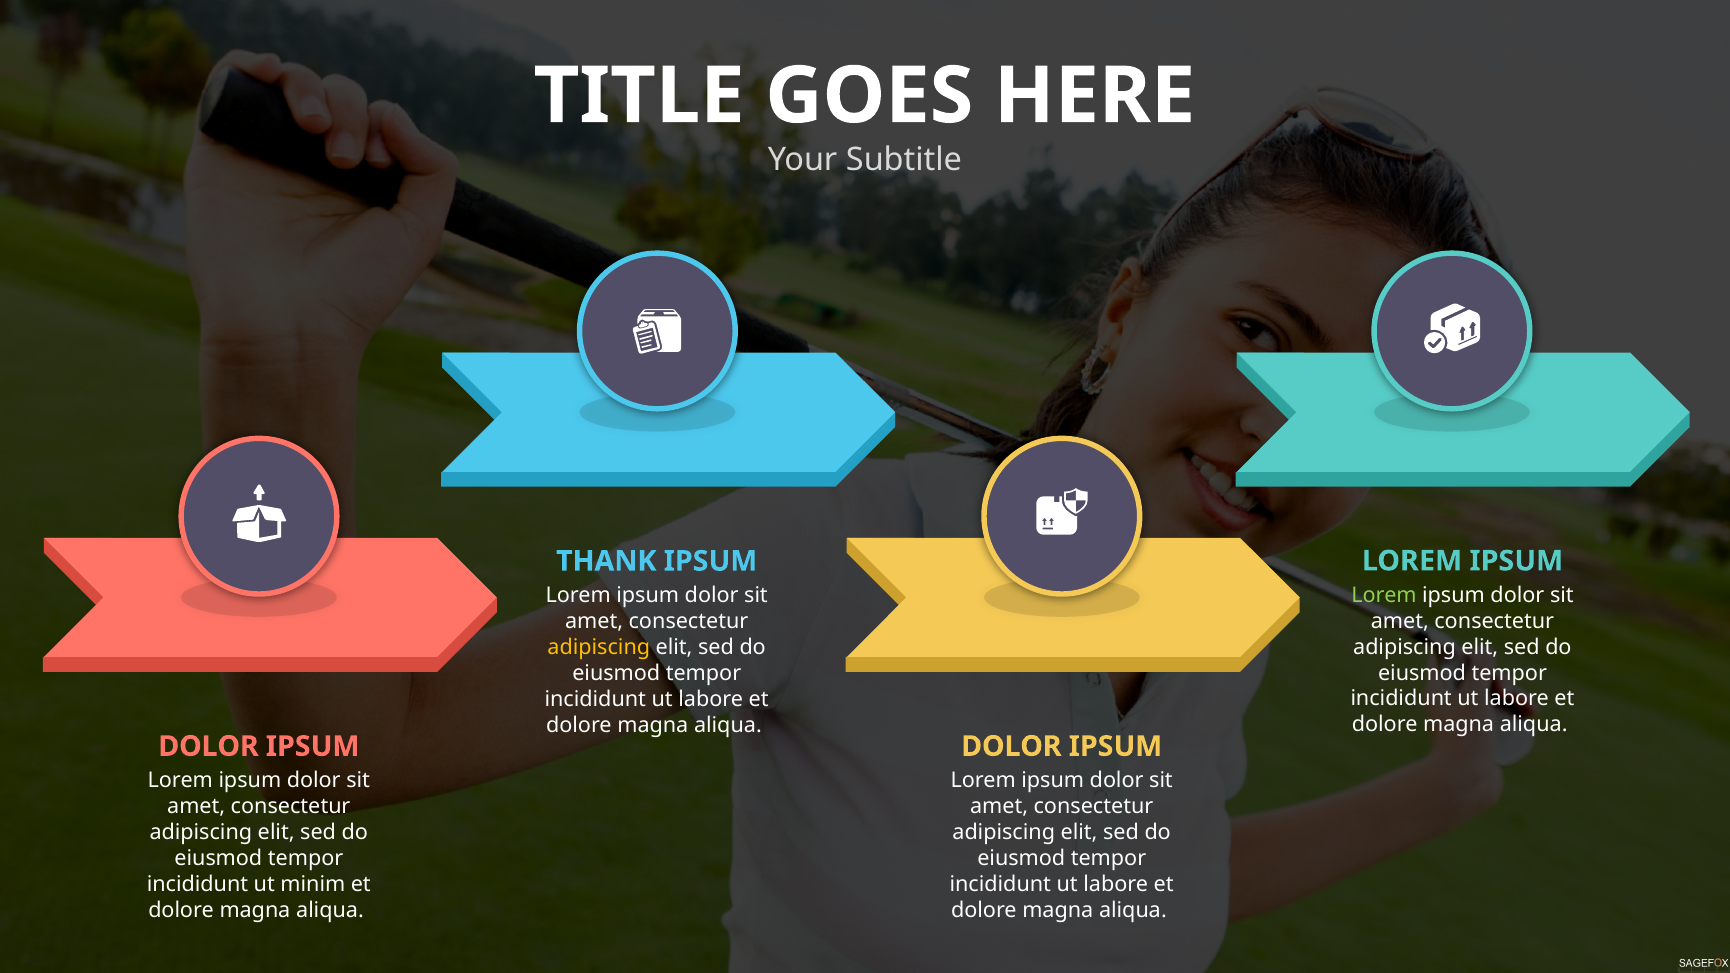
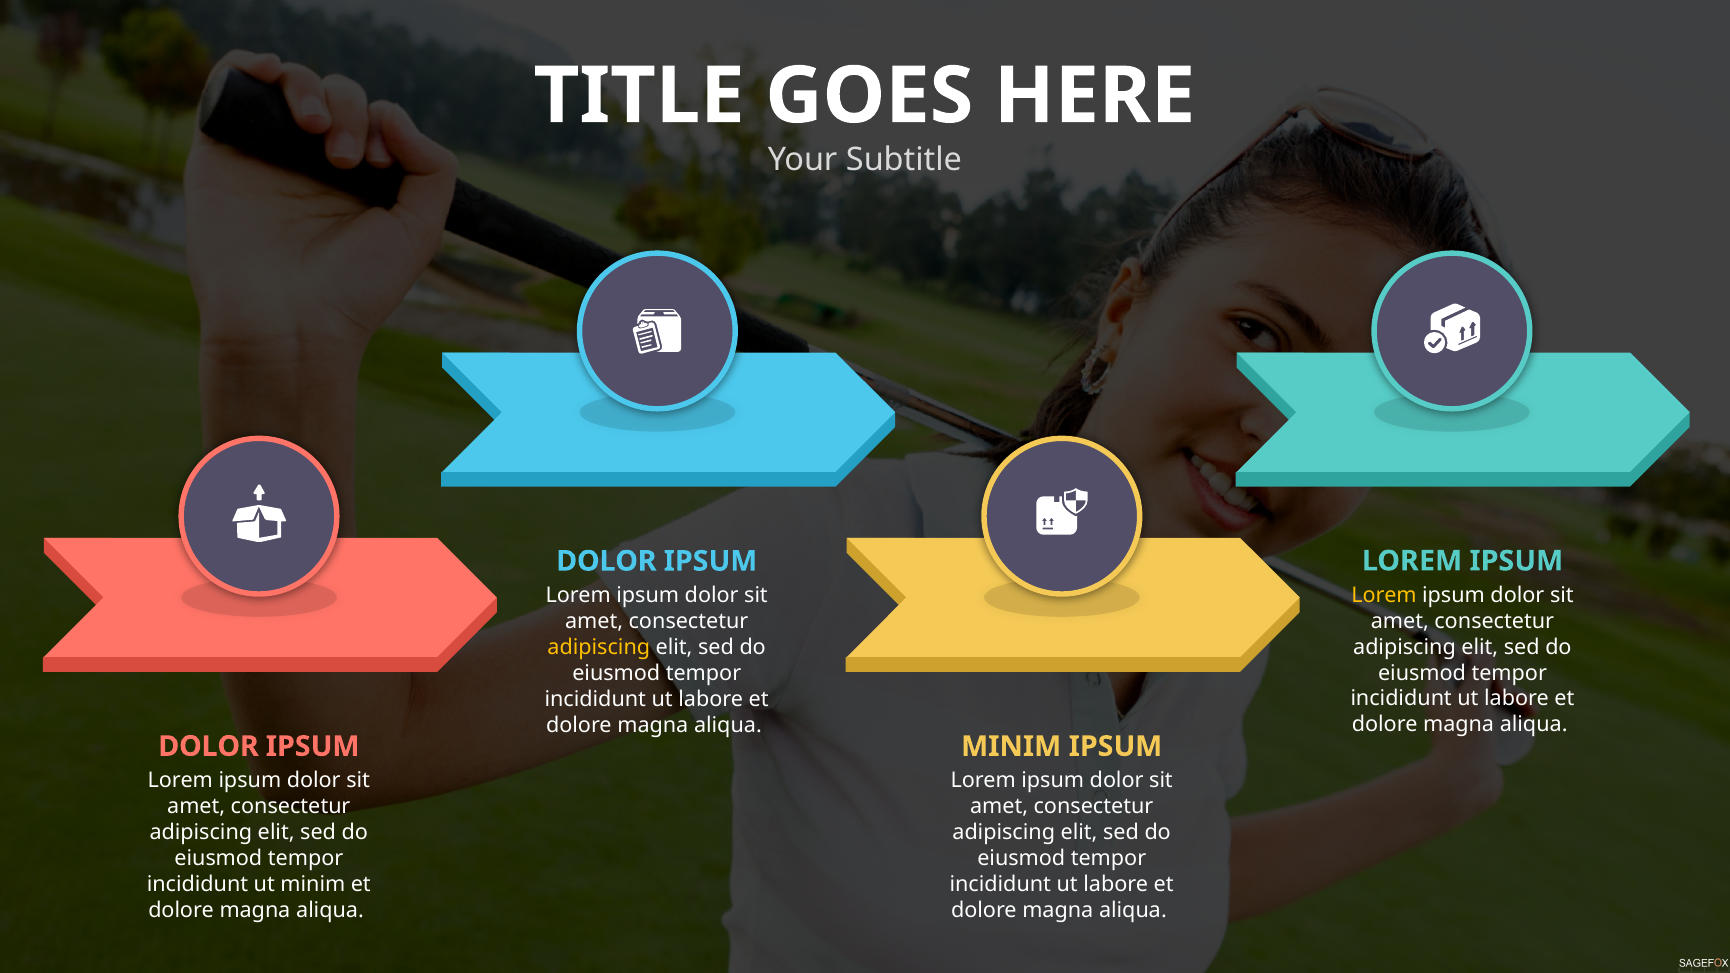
THANK at (606, 561): THANK -> DOLOR
Lorem at (1384, 595) colour: light green -> yellow
DOLOR at (1011, 746): DOLOR -> MINIM
